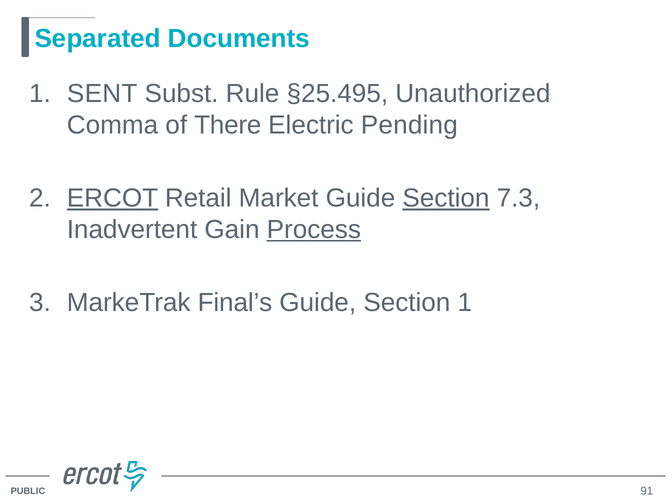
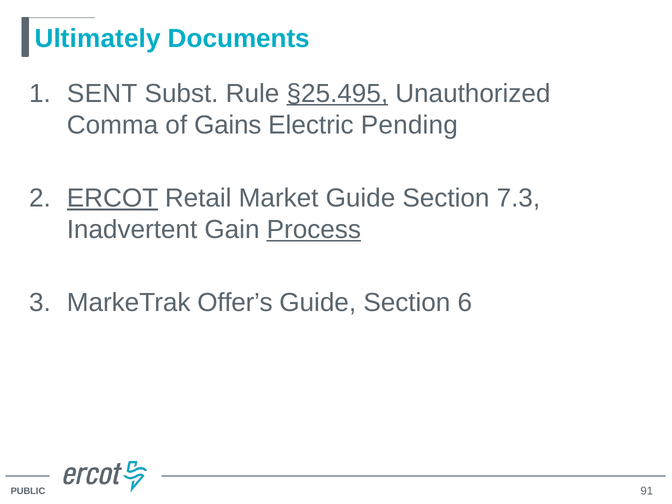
Separated: Separated -> Ultimately
§25.495 underline: none -> present
There: There -> Gains
Section at (446, 198) underline: present -> none
Final’s: Final’s -> Offer’s
Section 1: 1 -> 6
